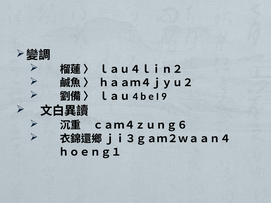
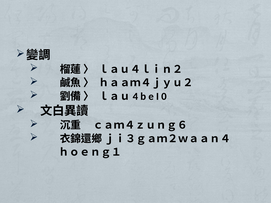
9: 9 -> 0
